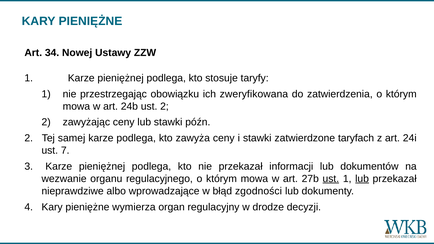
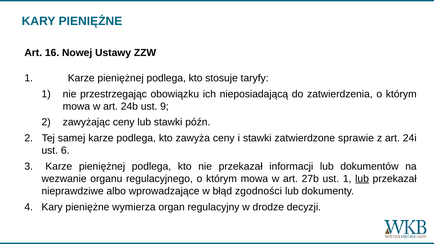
34: 34 -> 16
zweryfikowana: zweryfikowana -> nieposiadającą
ust 2: 2 -> 9
taryfach: taryfach -> sprawie
7: 7 -> 6
ust at (331, 179) underline: present -> none
